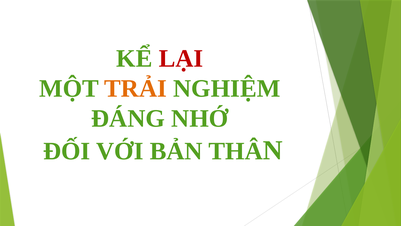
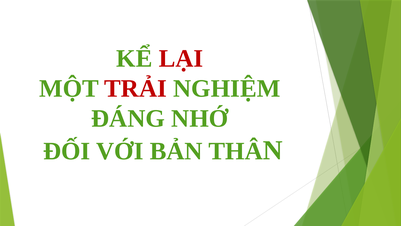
TRẢI colour: orange -> red
